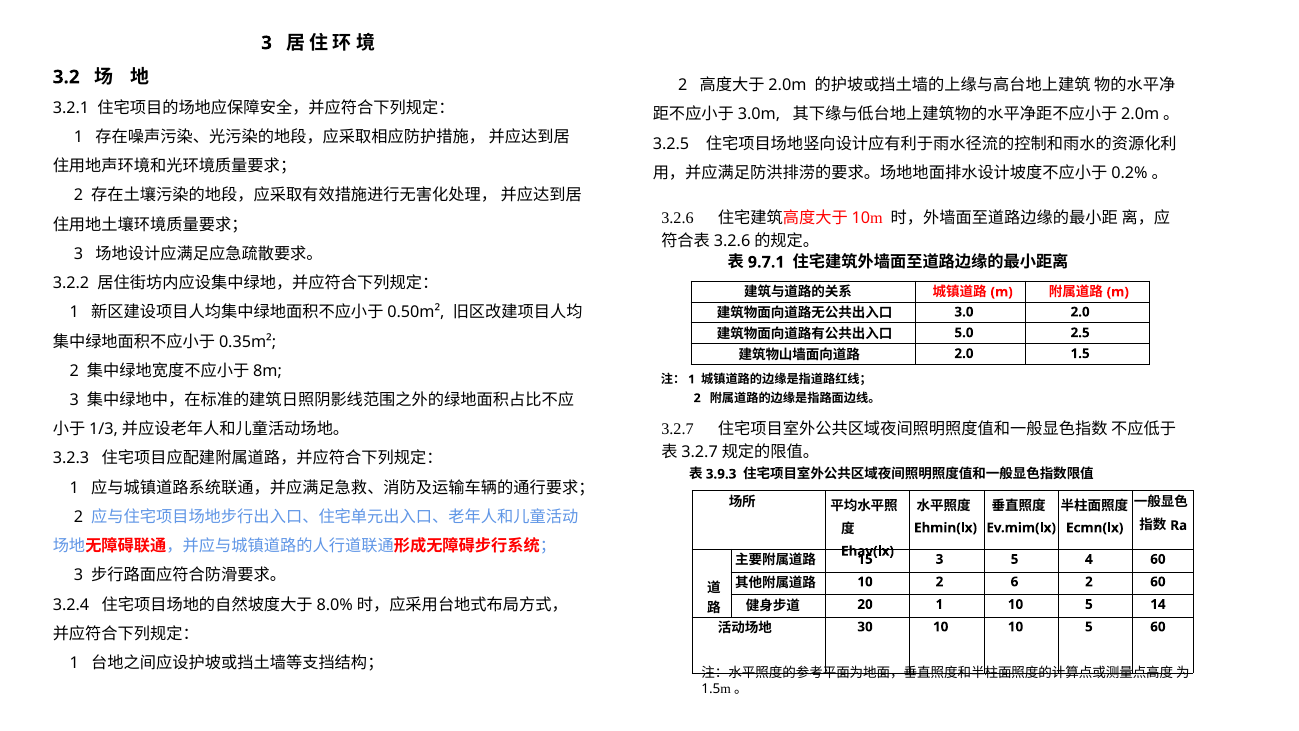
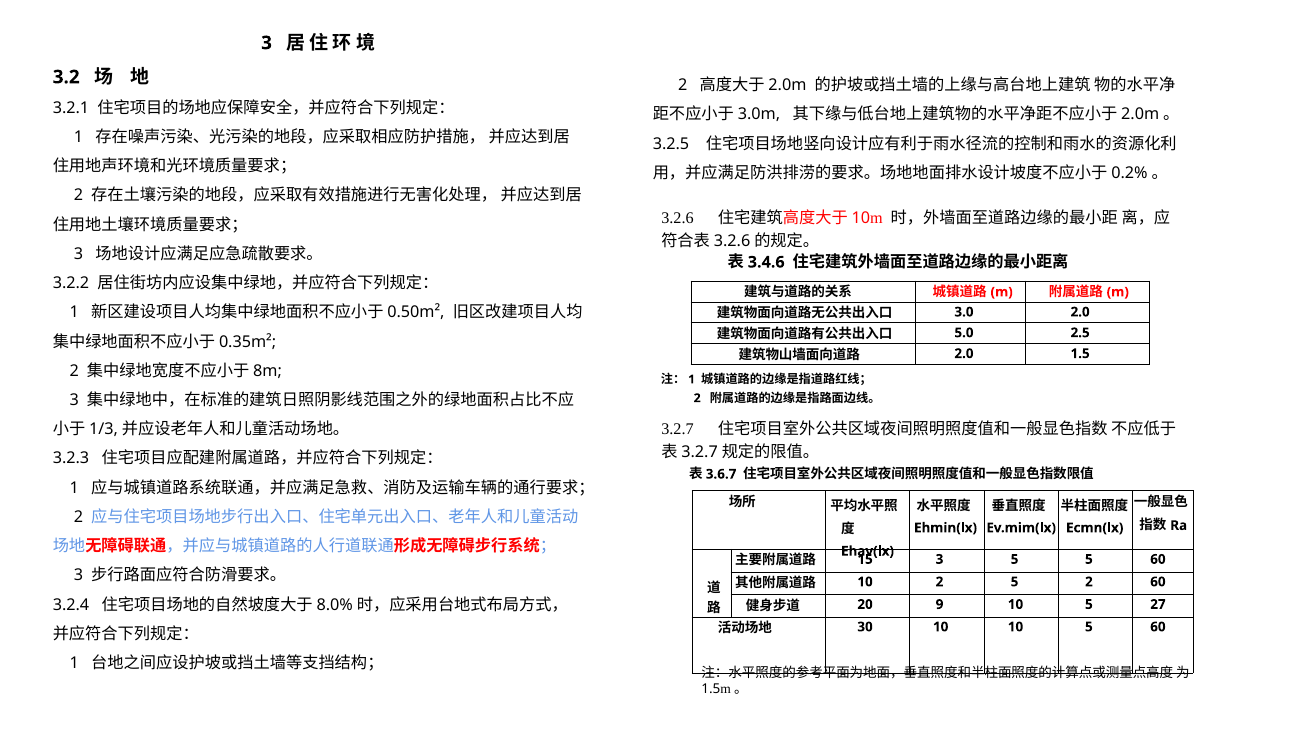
9.7.1: 9.7.1 -> 3.4.6
3.9.3: 3.9.3 -> 3.6.7
5 4: 4 -> 5
2 6: 6 -> 5
20 1: 1 -> 9
14: 14 -> 27
